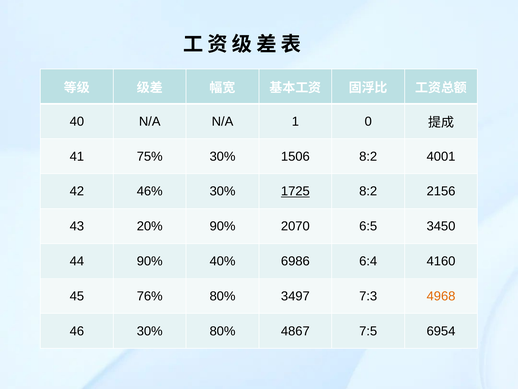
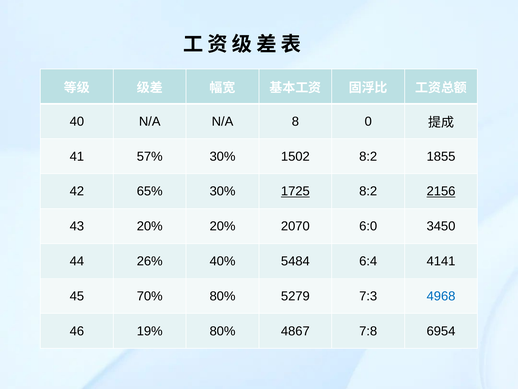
1: 1 -> 8
75%: 75% -> 57%
1506: 1506 -> 1502
4001: 4001 -> 1855
46%: 46% -> 65%
2156 underline: none -> present
20% 90%: 90% -> 20%
6:5: 6:5 -> 6:0
44 90%: 90% -> 26%
6986: 6986 -> 5484
4160: 4160 -> 4141
76%: 76% -> 70%
3497: 3497 -> 5279
4968 colour: orange -> blue
46 30%: 30% -> 19%
7:5: 7:5 -> 7:8
